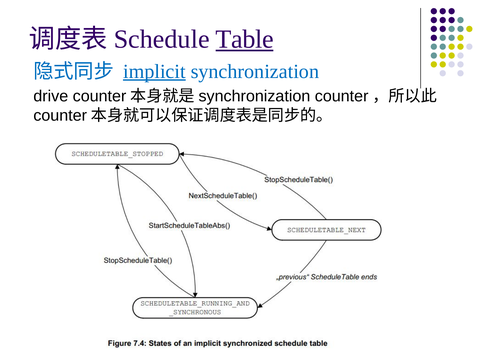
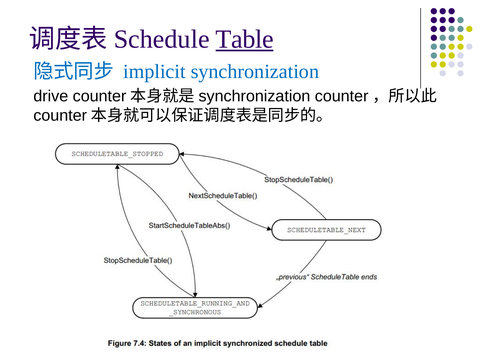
implicit underline: present -> none
